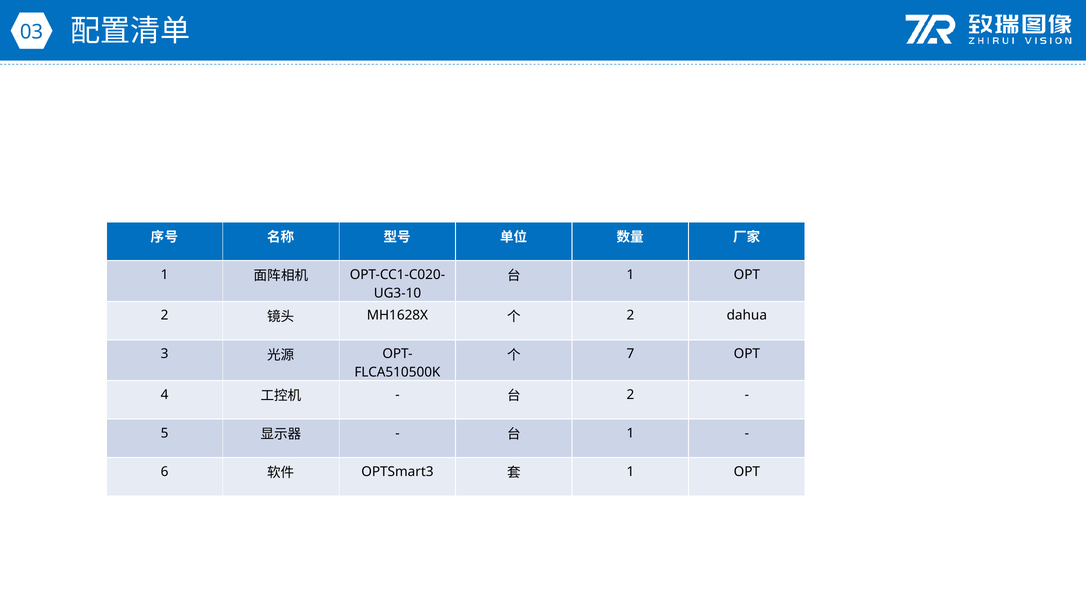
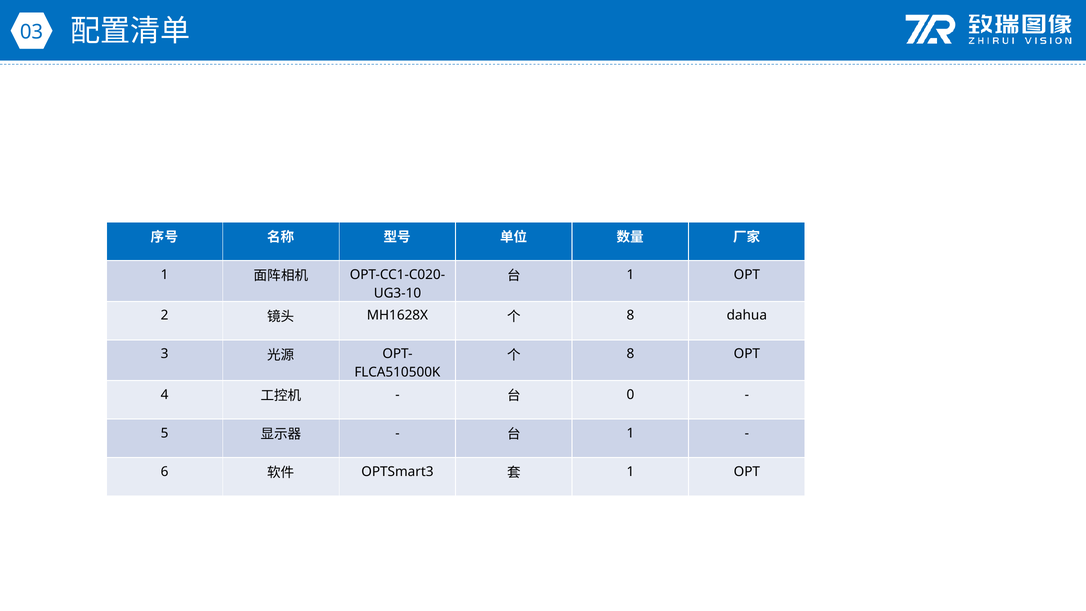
2 at (630, 315): 2 -> 8
7 at (630, 354): 7 -> 8
2 at (630, 395): 2 -> 0
